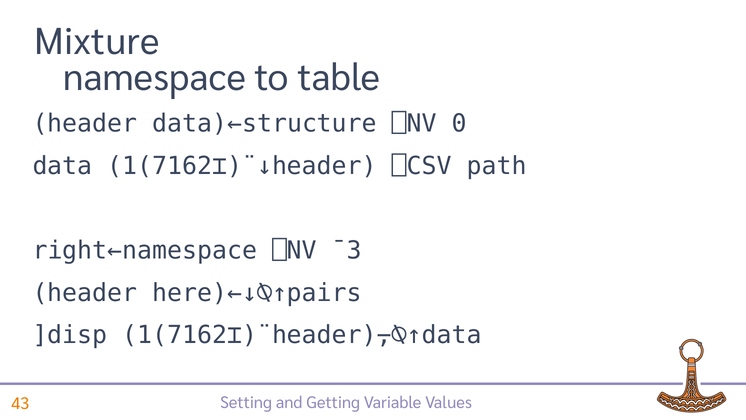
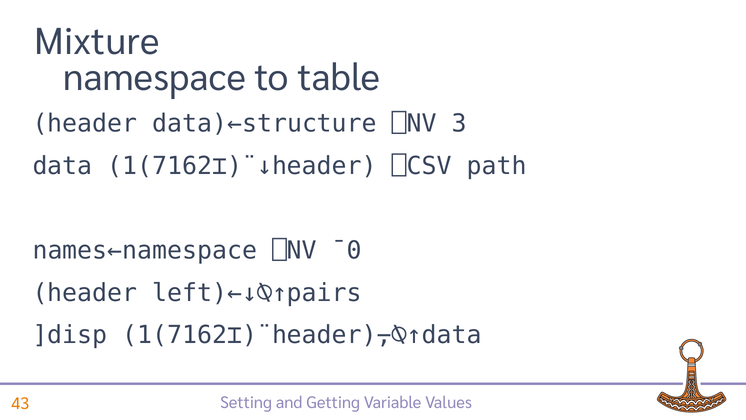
0: 0 -> 3
right←namespace: right←namespace -> names←namespace
¯3: ¯3 -> ¯0
here)←↓⍉↑pairs: here)←↓⍉↑pairs -> left)←↓⍉↑pairs
